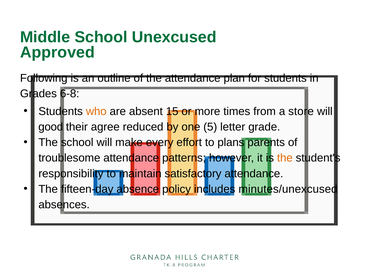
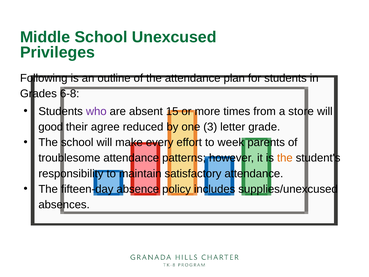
Approved: Approved -> Privileges
who colour: orange -> purple
5: 5 -> 3
plans: plans -> week
minutes/unexcused: minutes/unexcused -> supplies/unexcused
